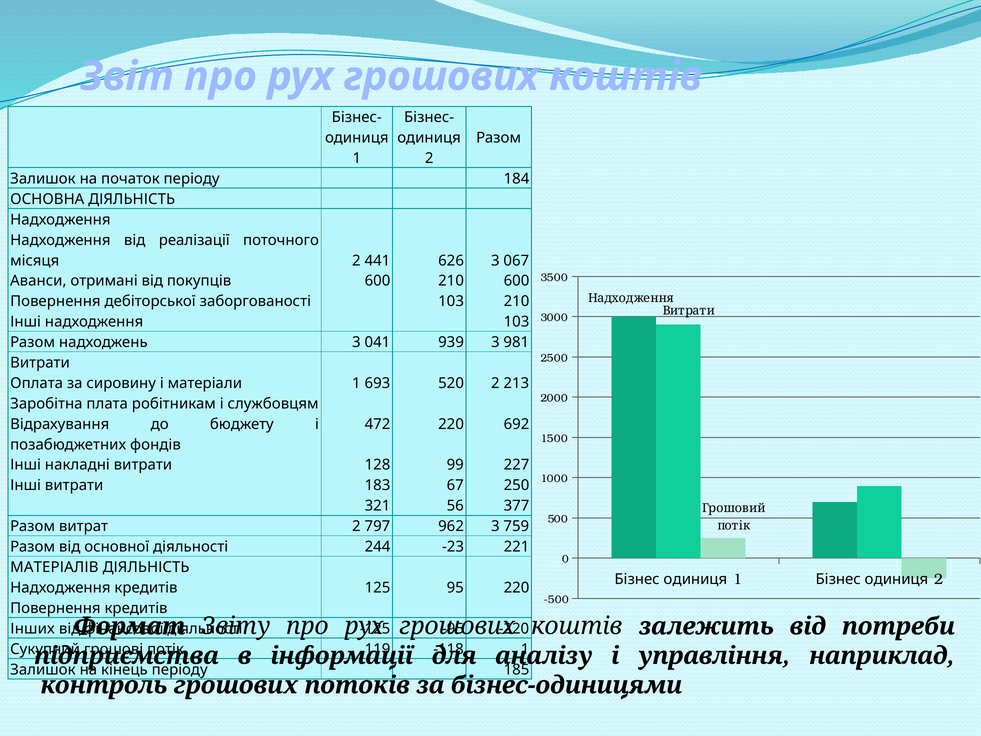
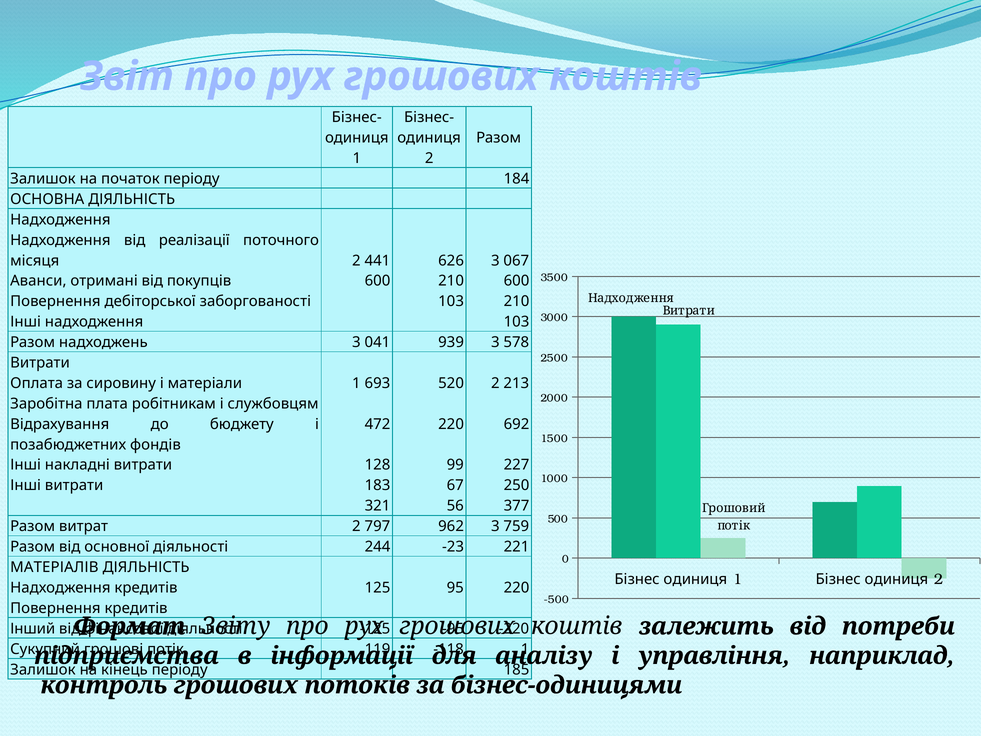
981: 981 -> 578
Інших: Інших -> Інший
